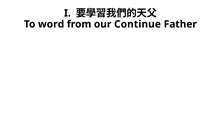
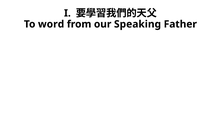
Continue: Continue -> Speaking
